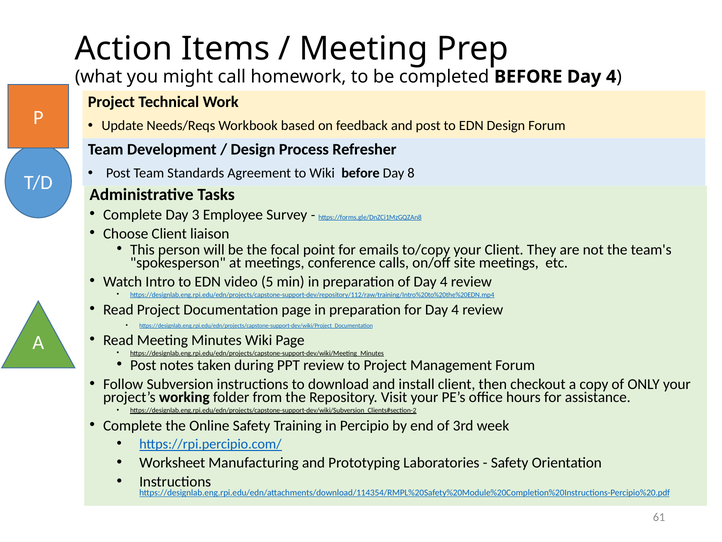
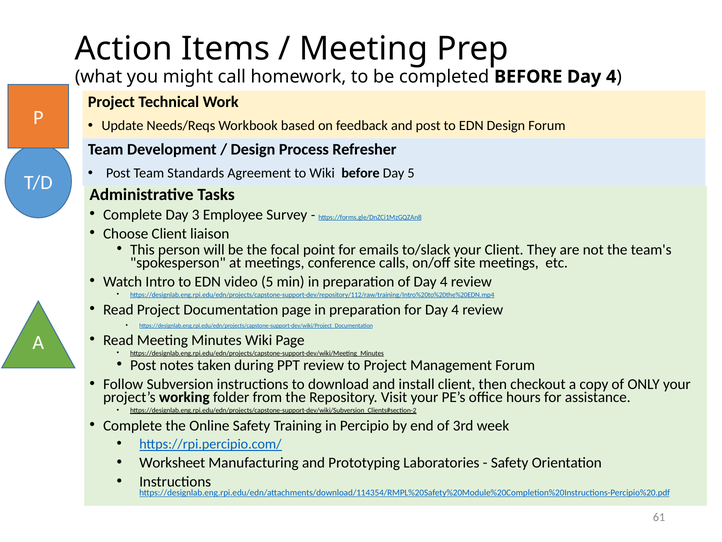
Day 8: 8 -> 5
to/copy: to/copy -> to/slack
